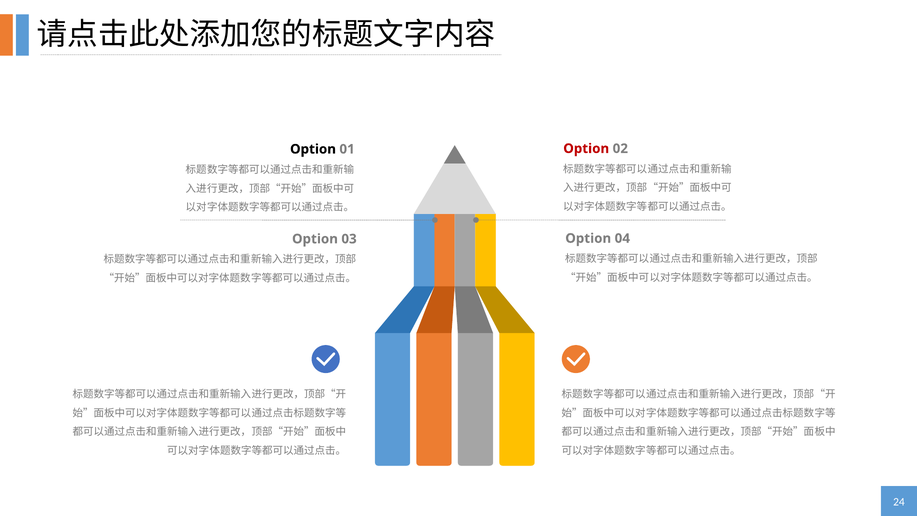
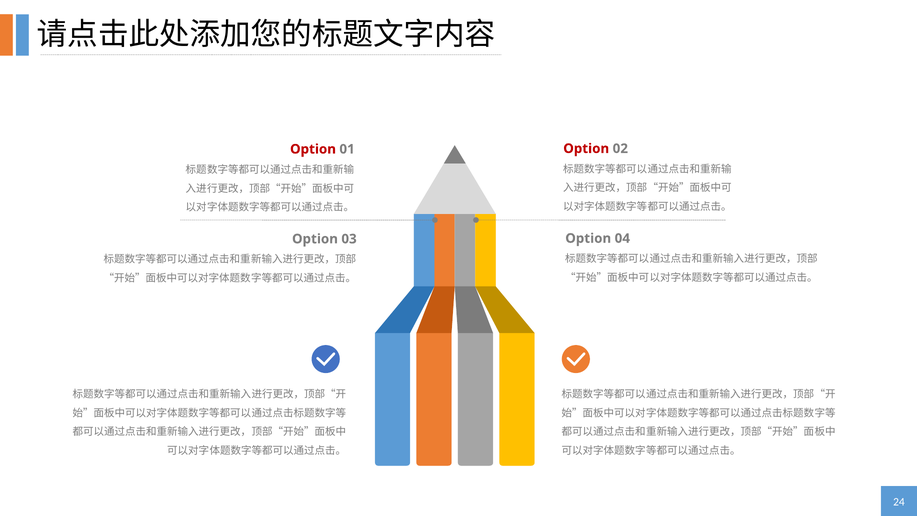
Option at (313, 149) colour: black -> red
